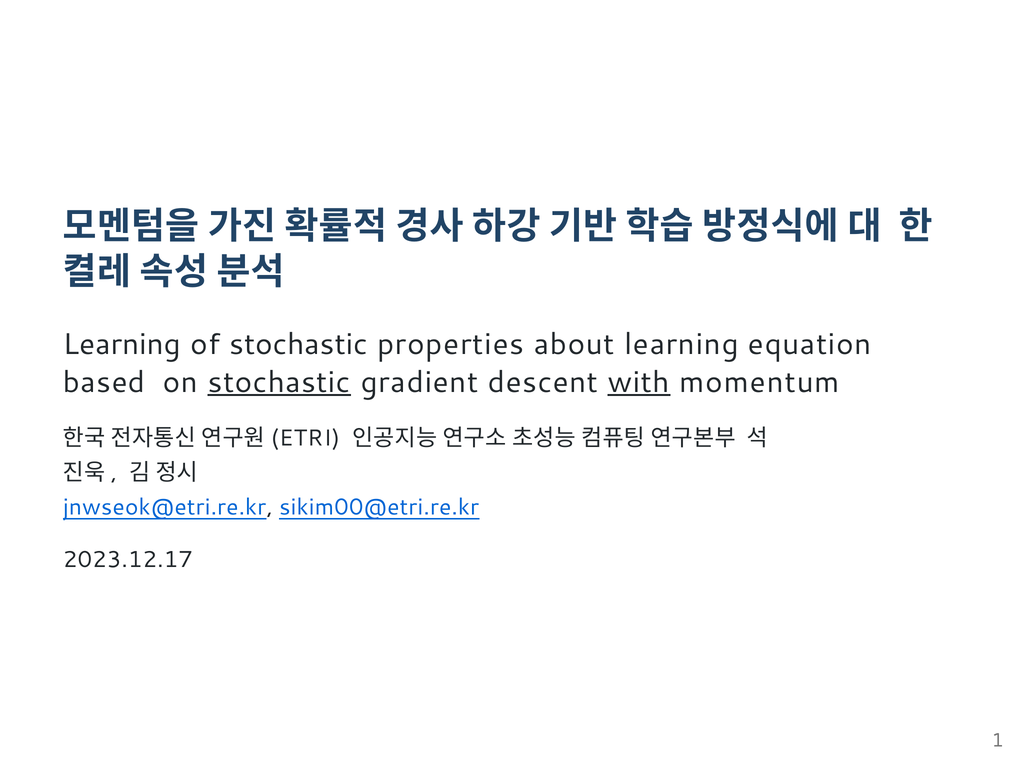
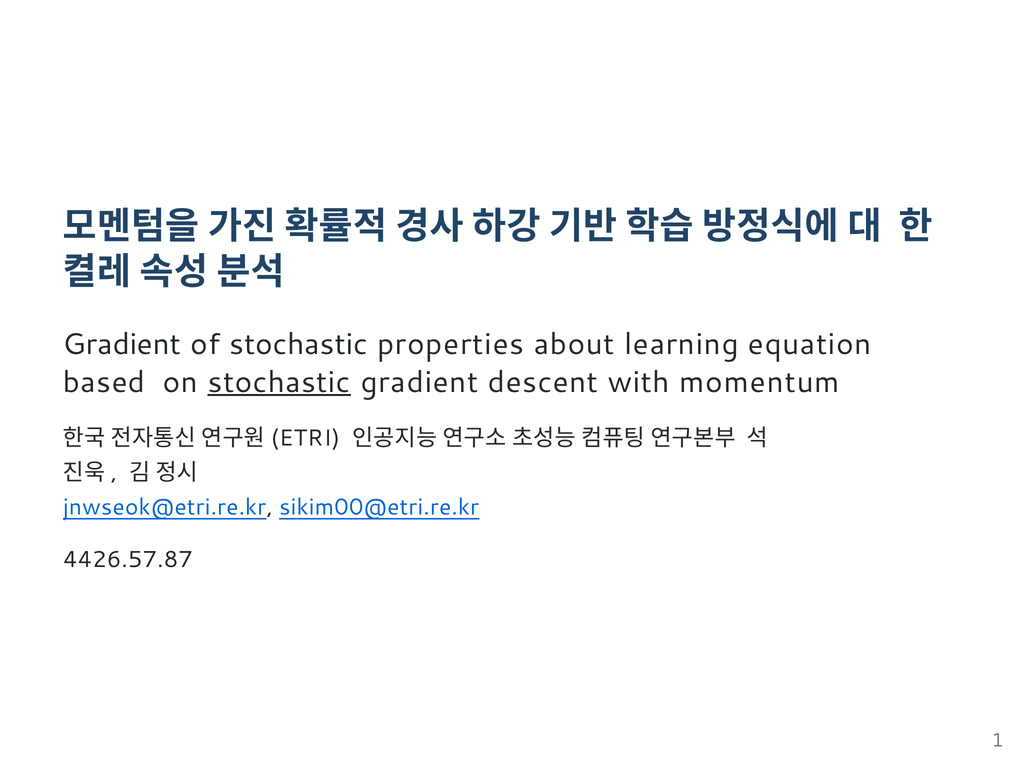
Learning at (122, 344): Learning -> Gradient
with underline: present -> none
2023.12.17: 2023.12.17 -> 4426.57.87
